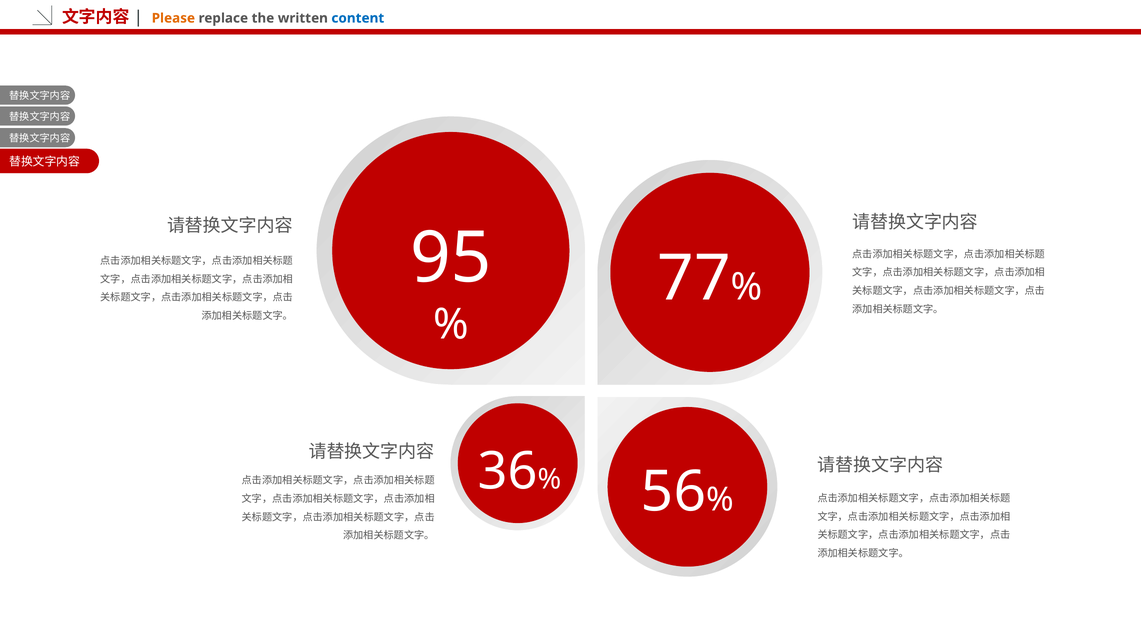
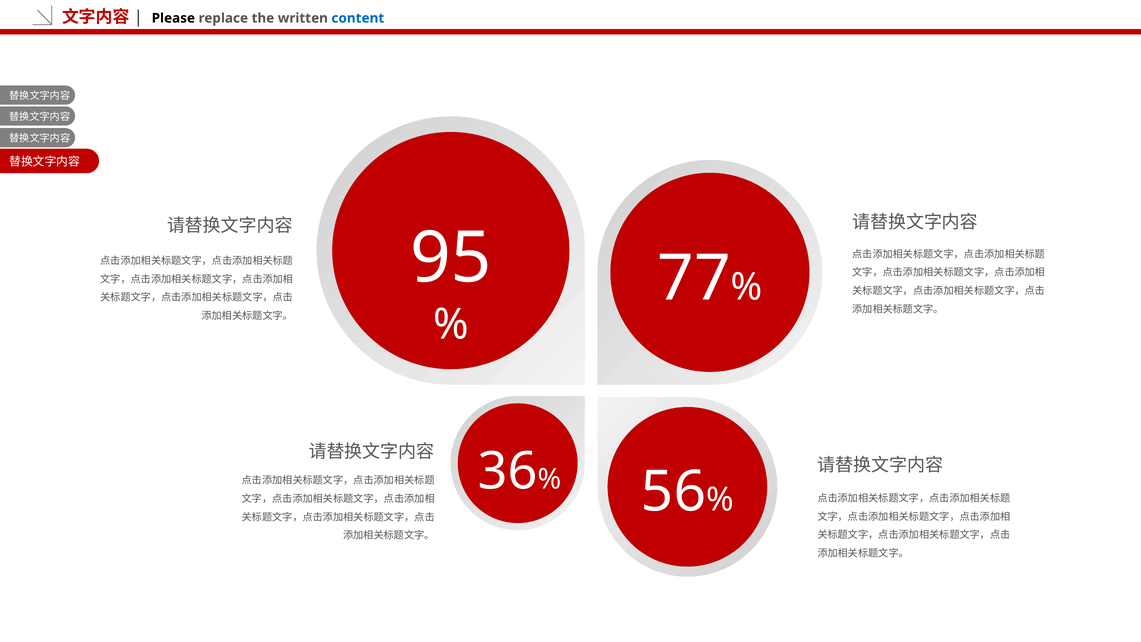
Please colour: orange -> black
